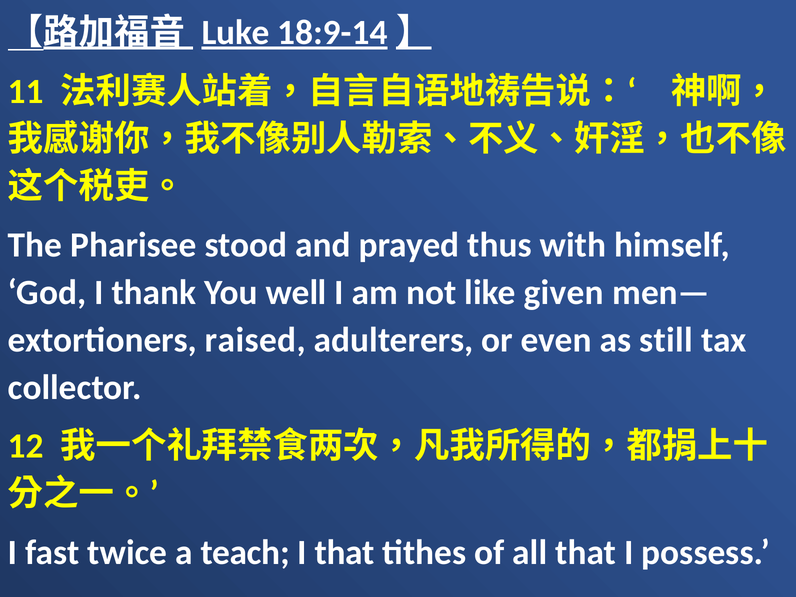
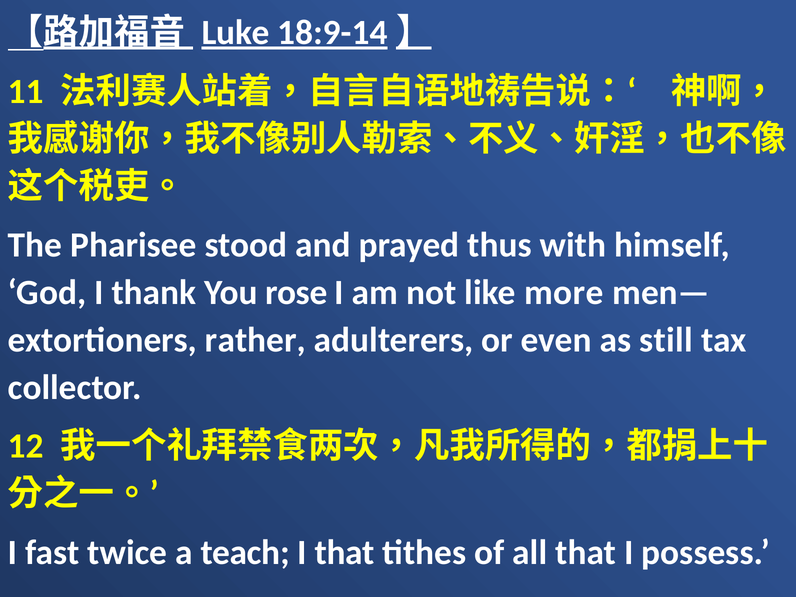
well: well -> rose
given: given -> more
raised: raised -> rather
